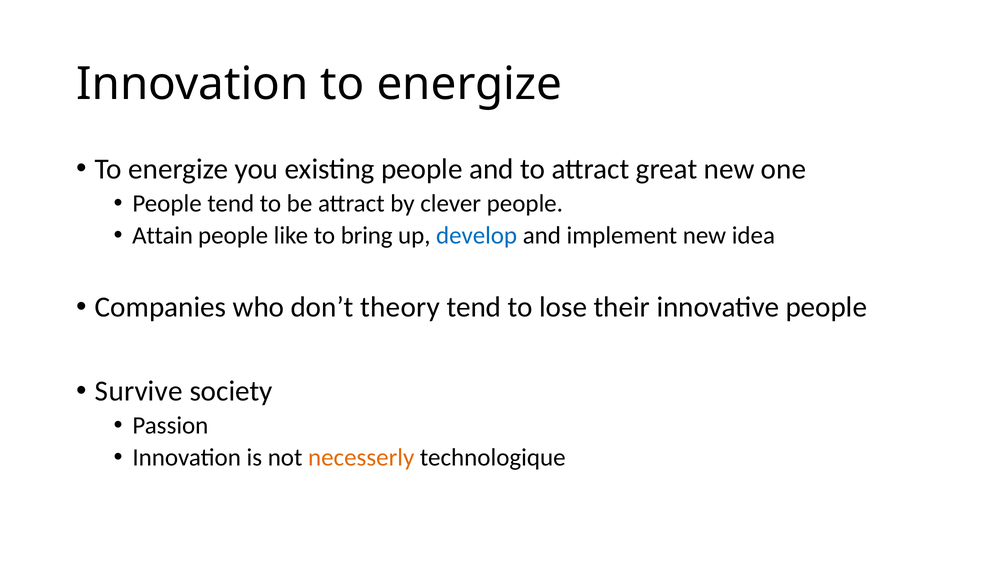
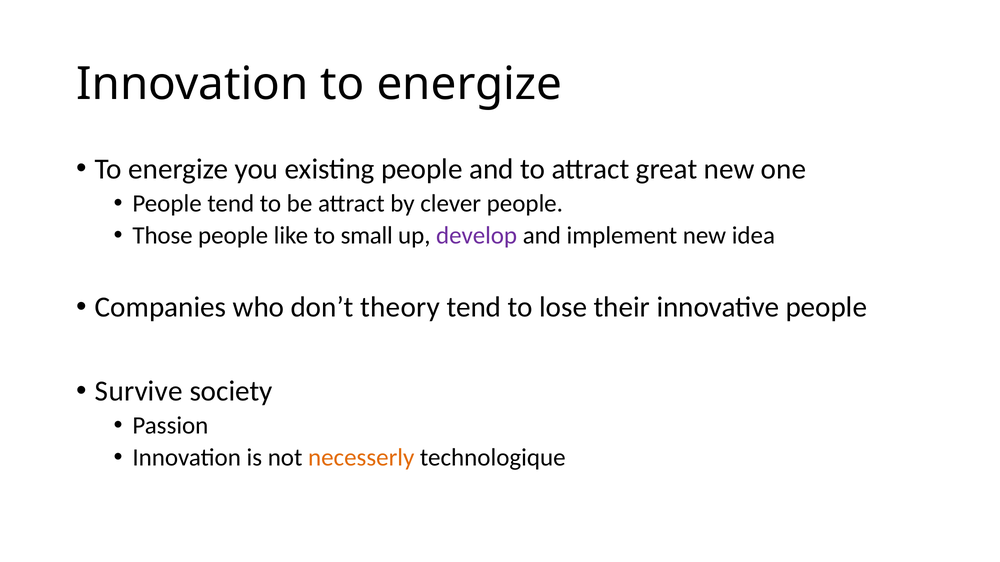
Attain: Attain -> Those
bring: bring -> small
develop colour: blue -> purple
